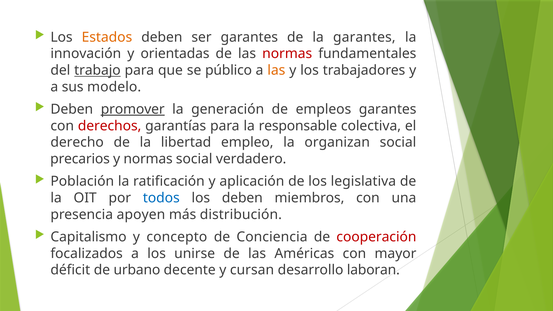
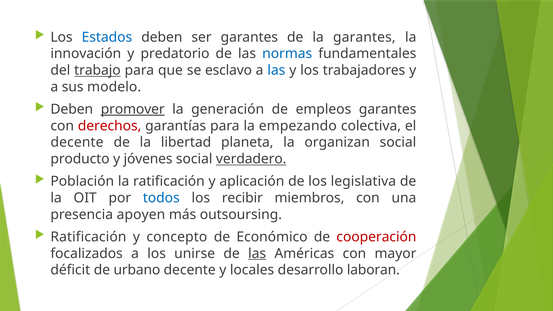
Estados colour: orange -> blue
orientadas: orientadas -> predatorio
normas at (287, 54) colour: red -> blue
público: público -> esclavo
las at (276, 70) colour: orange -> blue
responsable: responsable -> empezando
derecho at (77, 142): derecho -> decente
empleo: empleo -> planeta
precarios: precarios -> producto
y normas: normas -> jóvenes
verdadero underline: none -> present
los deben: deben -> recibir
distribución: distribución -> outsoursing
Capitalismo at (89, 237): Capitalismo -> Ratificación
Conciencia: Conciencia -> Económico
las at (257, 254) underline: none -> present
cursan: cursan -> locales
